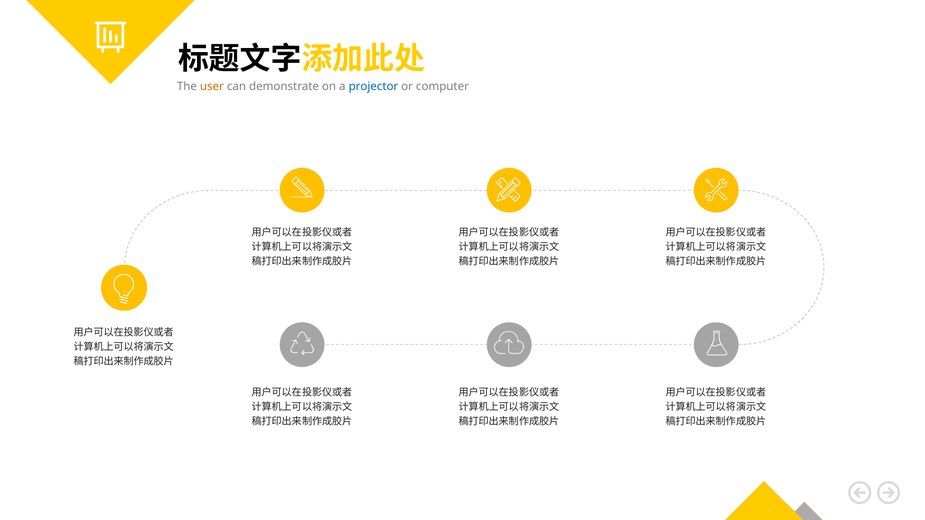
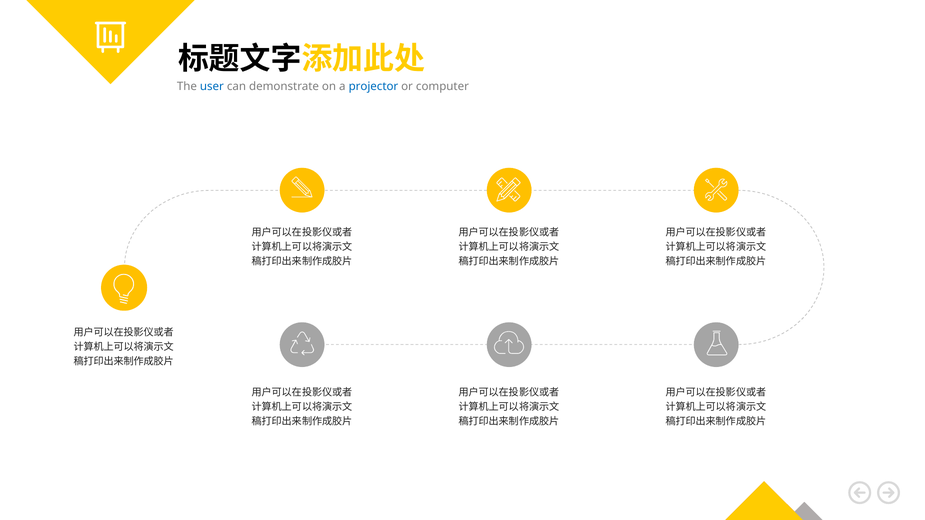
user colour: orange -> blue
